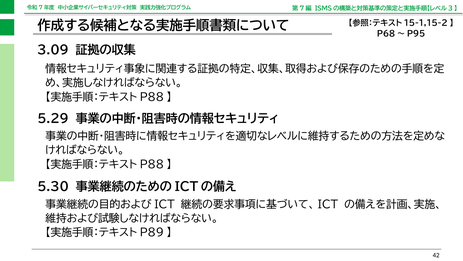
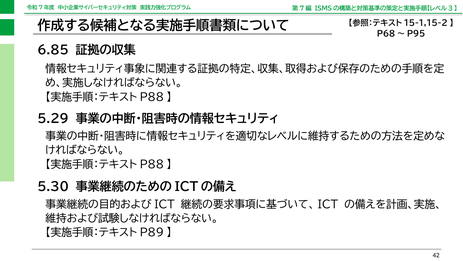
3.09: 3.09 -> 6.85
